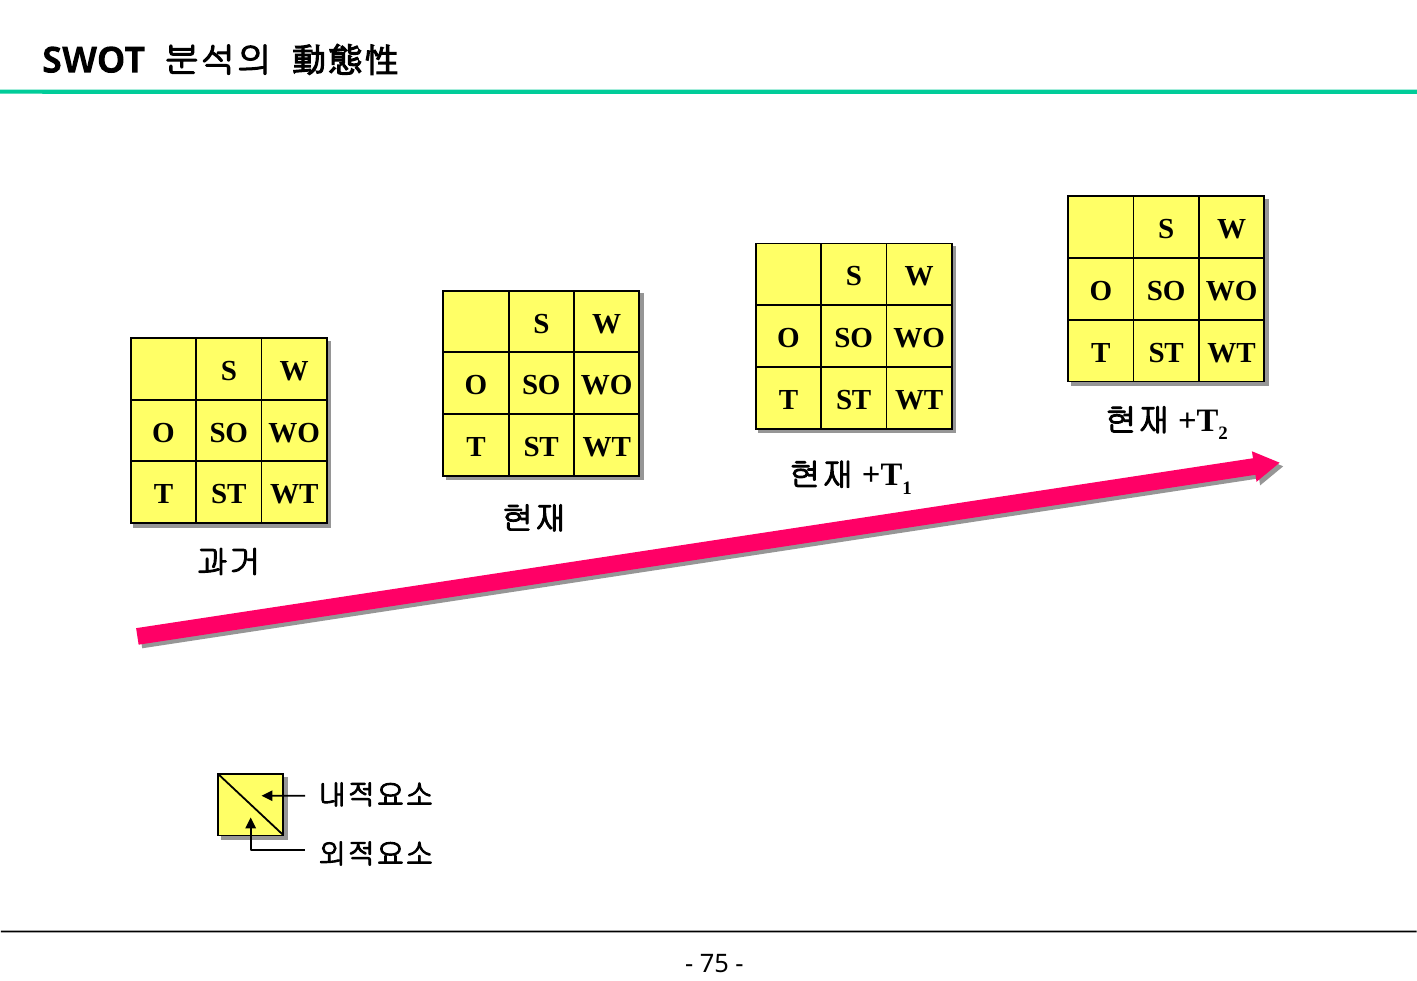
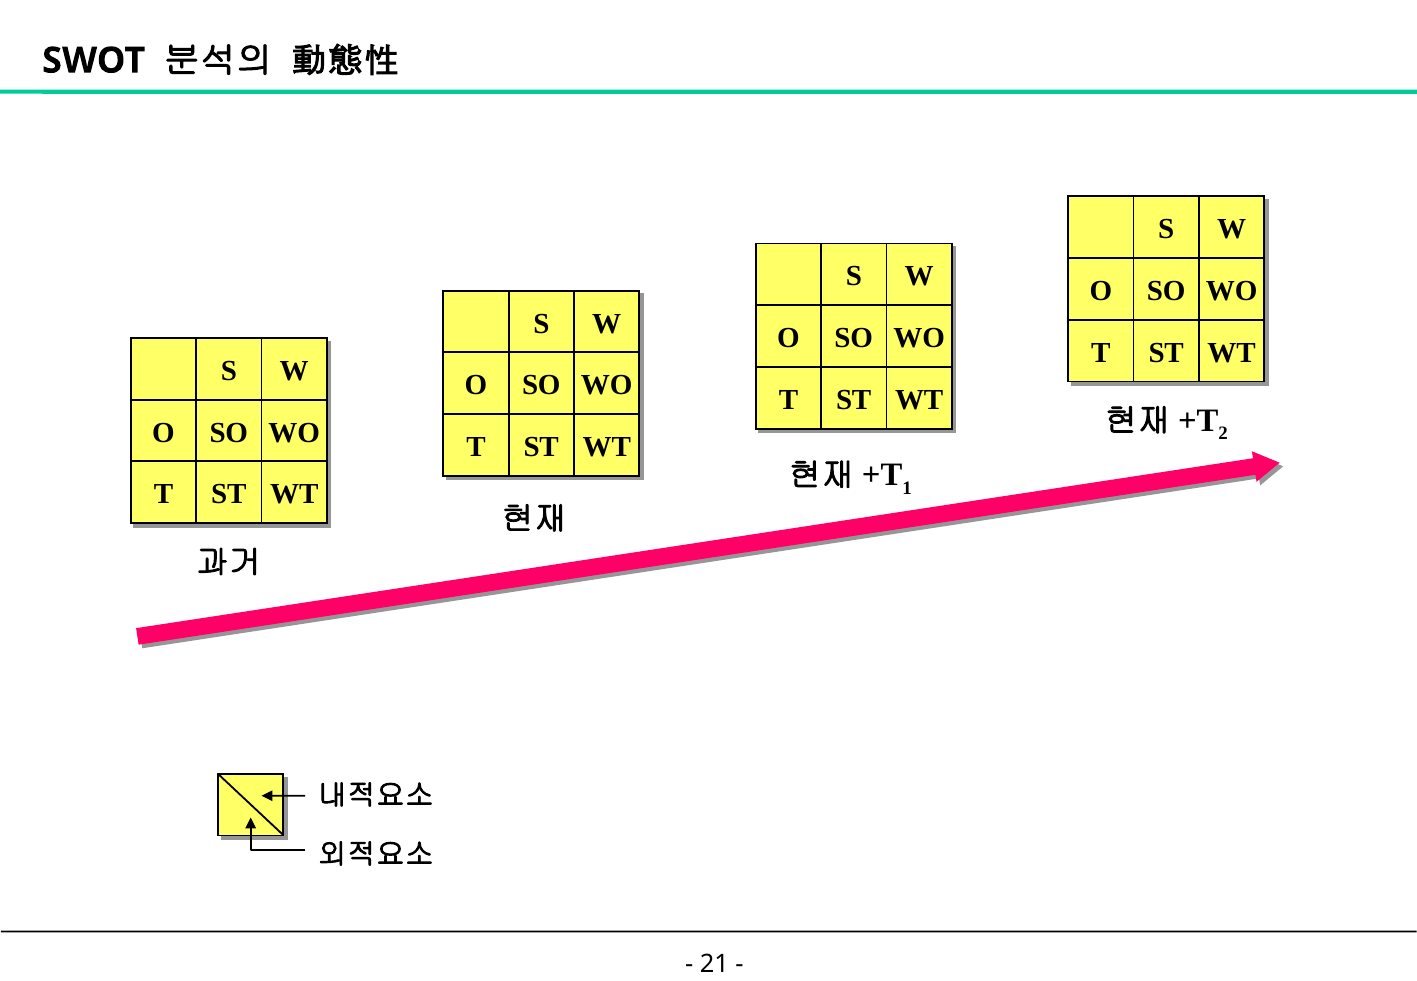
75: 75 -> 21
